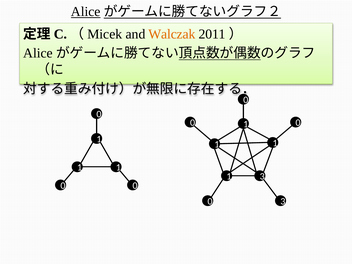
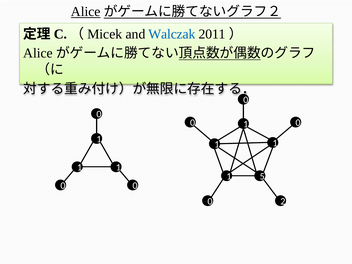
Walczak colour: orange -> blue
1 3: 3 -> 5
0 3: 3 -> 2
